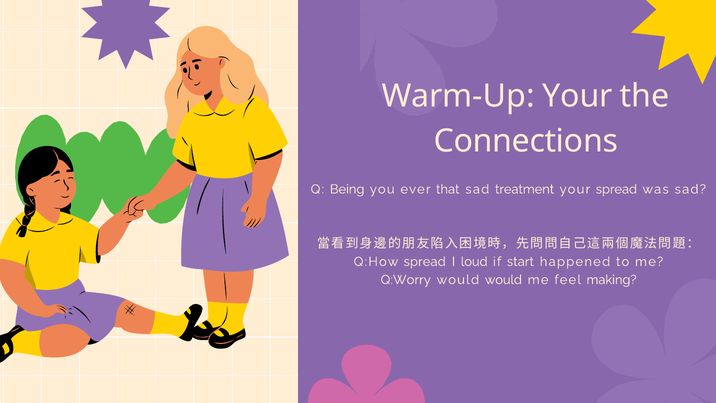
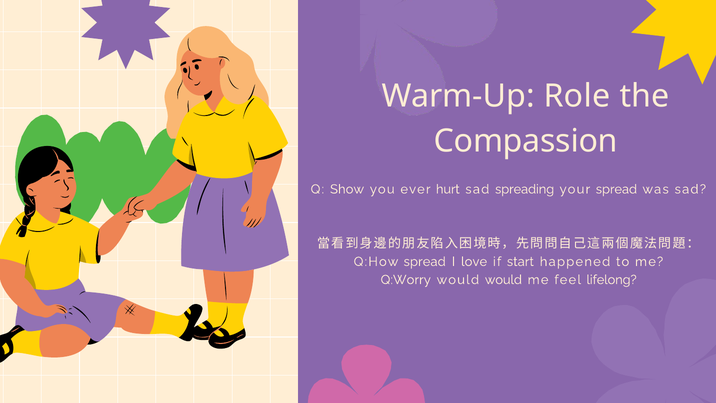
Warm-Up Your: Your -> Role
Connections: Connections -> Compassion
Being: Being -> Show
that: that -> hurt
treatment: treatment -> spreading
loud: loud -> love
making: making -> lifelong
